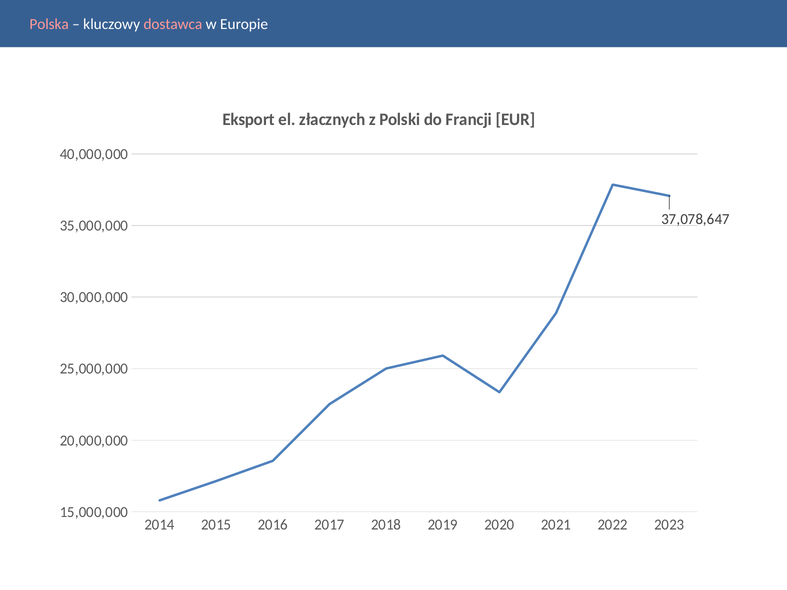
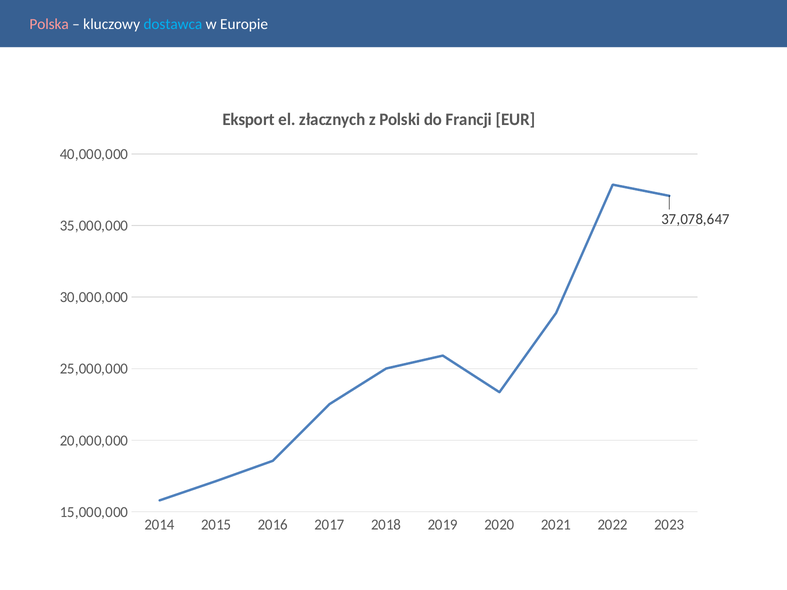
dostawca colour: pink -> light blue
